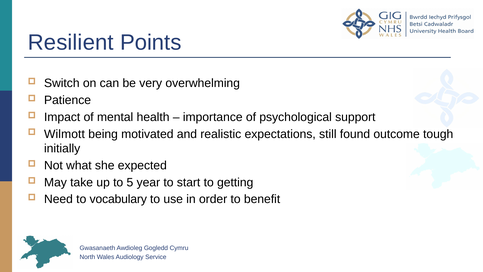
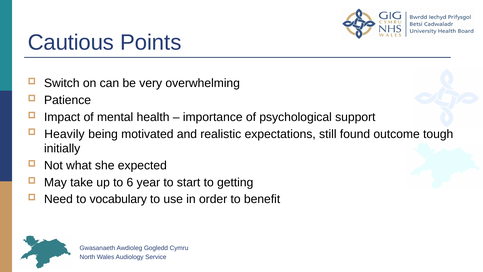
Resilient: Resilient -> Cautious
Wilmott: Wilmott -> Heavily
5: 5 -> 6
